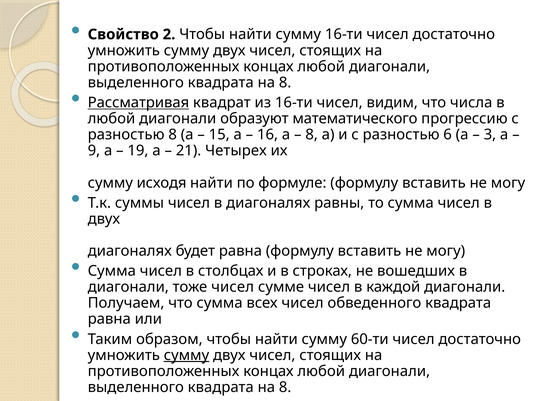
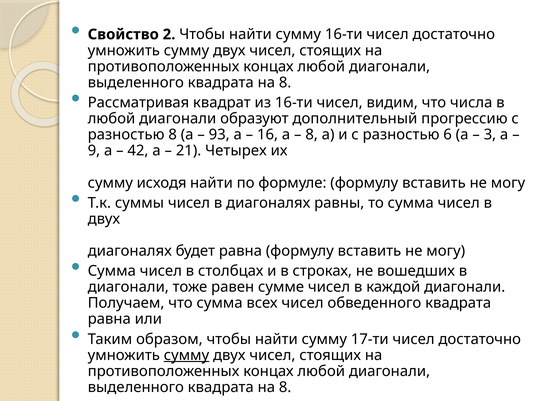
Рассматривая underline: present -> none
математического: математического -> дополнительный
15: 15 -> 93
19: 19 -> 42
тоже чисел: чисел -> равен
60-ти: 60-ти -> 17-ти
